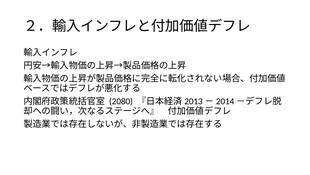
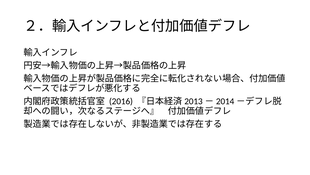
2080: 2080 -> 2016
